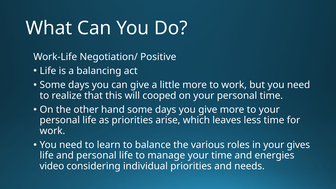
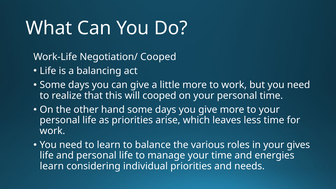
Negotiation/ Positive: Positive -> Cooped
video at (52, 166): video -> learn
